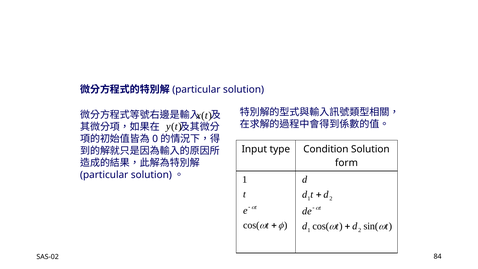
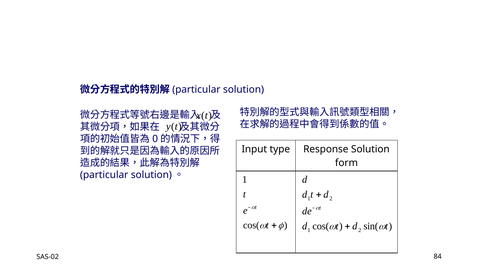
Condition: Condition -> Response
